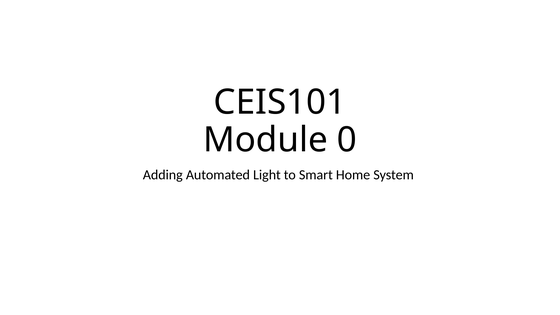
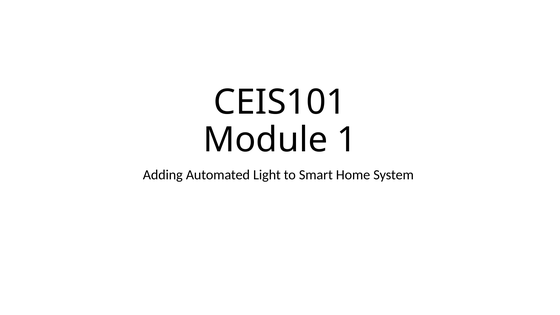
0: 0 -> 1
